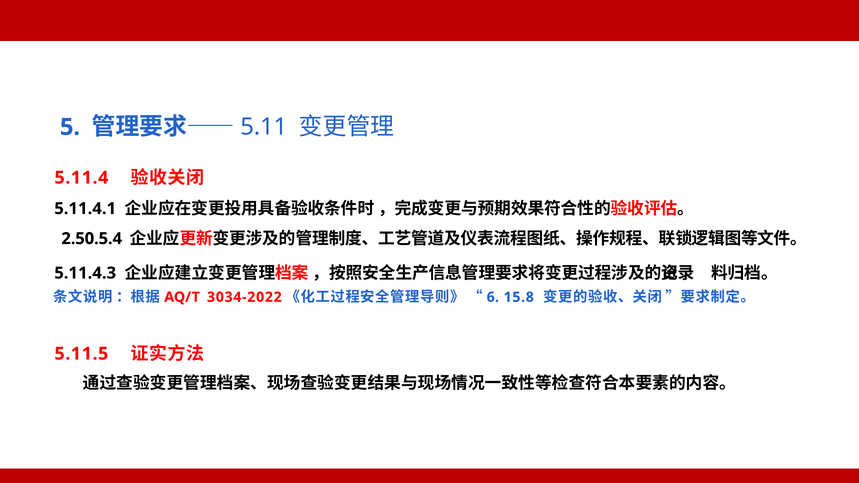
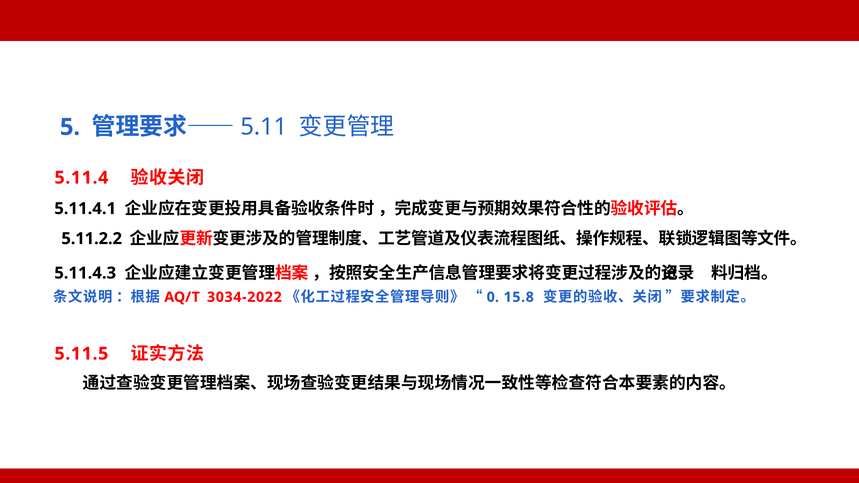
2.50.5.4: 2.50.5.4 -> 5.11.2.2
6: 6 -> 0
